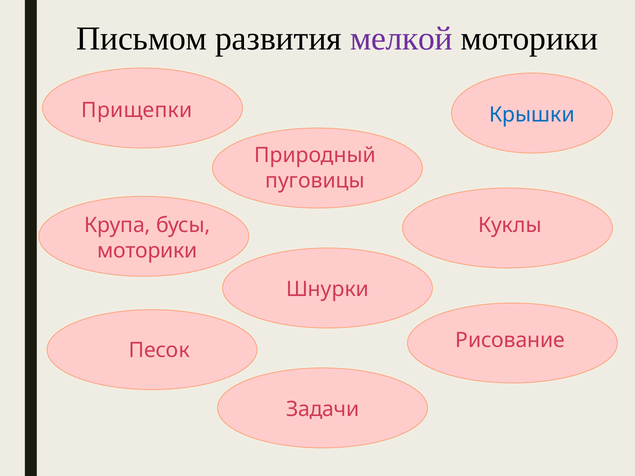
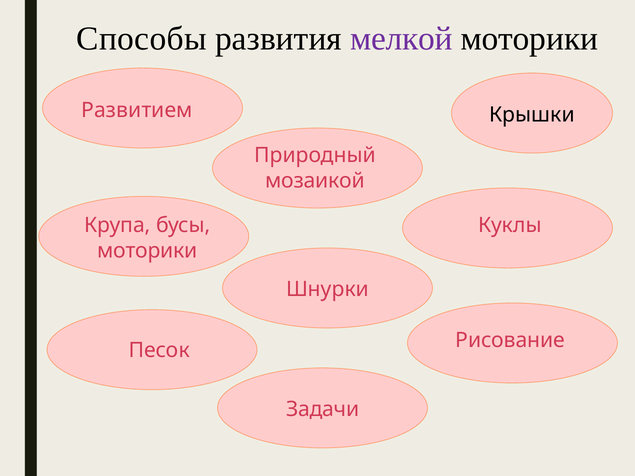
Письмом: Письмом -> Способы
Прищепки: Прищепки -> Развитием
Крышки colour: blue -> black
пуговицы: пуговицы -> мозаикой
